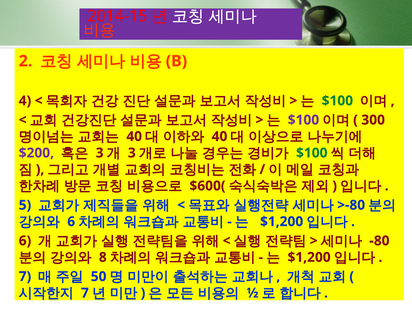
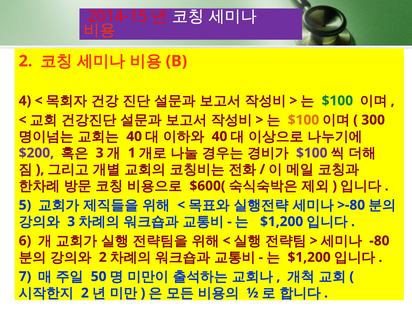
$100 at (303, 120) colour: purple -> orange
3 at (132, 153): 3 -> 1
$100 at (312, 153) colour: green -> purple
6 at (71, 222): 6 -> 3
8 at (103, 257): 8 -> 2
7 at (85, 293): 7 -> 2
